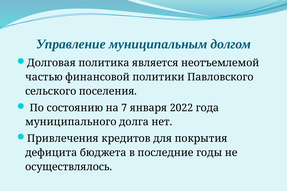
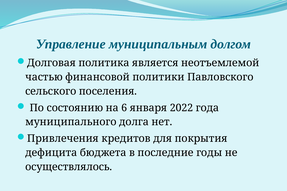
7: 7 -> 6
